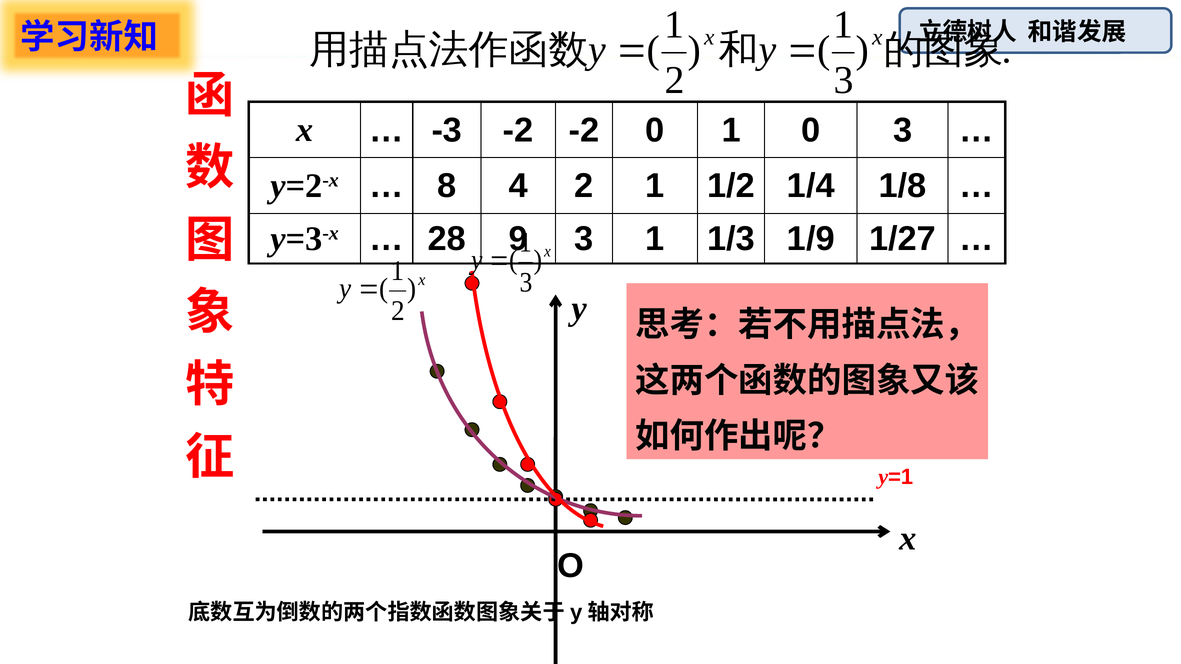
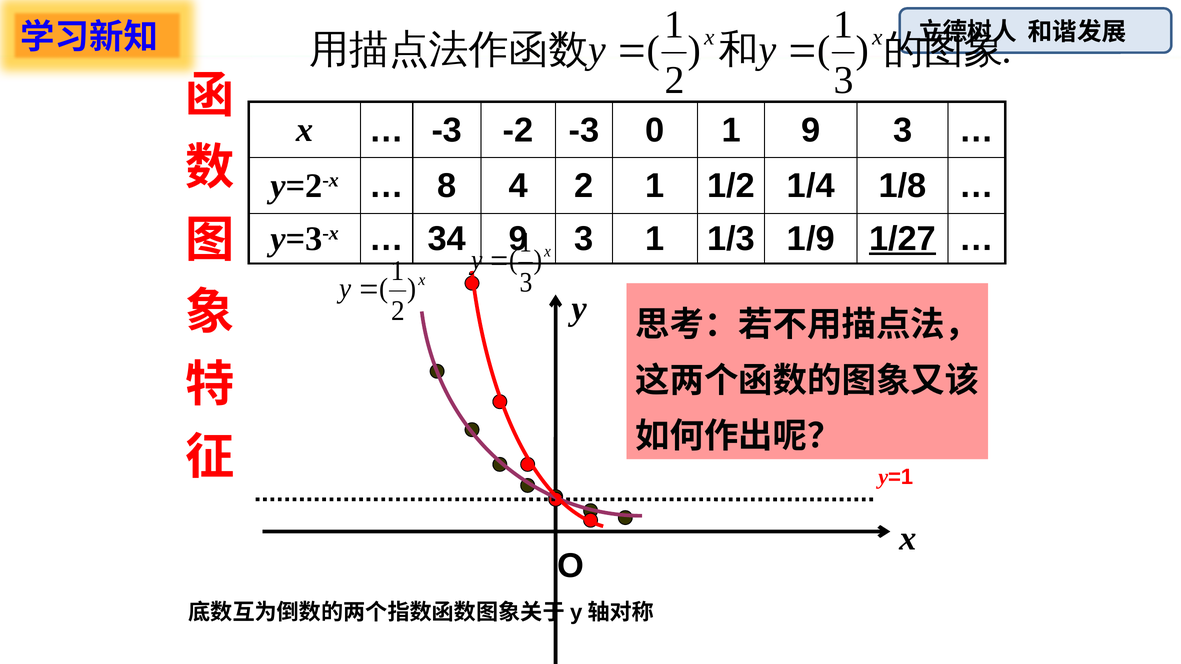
-2 -2: -2 -> -3
1 0: 0 -> 9
28: 28 -> 34
1/27 underline: none -> present
